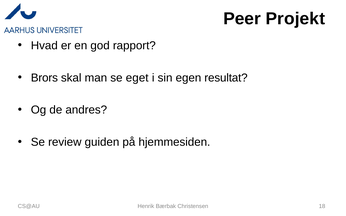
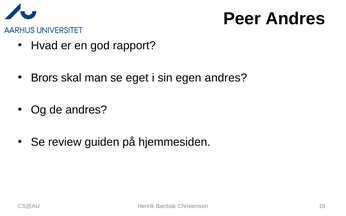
Peer Projekt: Projekt -> Andres
egen resultat: resultat -> andres
